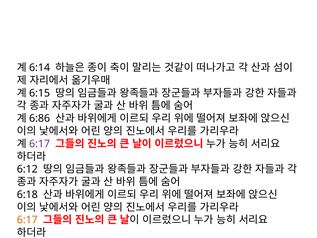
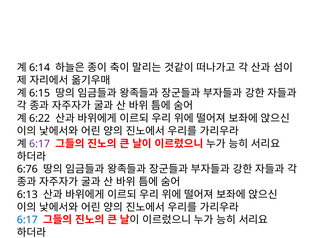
6:86: 6:86 -> 6:22
6:12: 6:12 -> 6:76
6:18: 6:18 -> 6:13
6:17 at (27, 220) colour: orange -> blue
